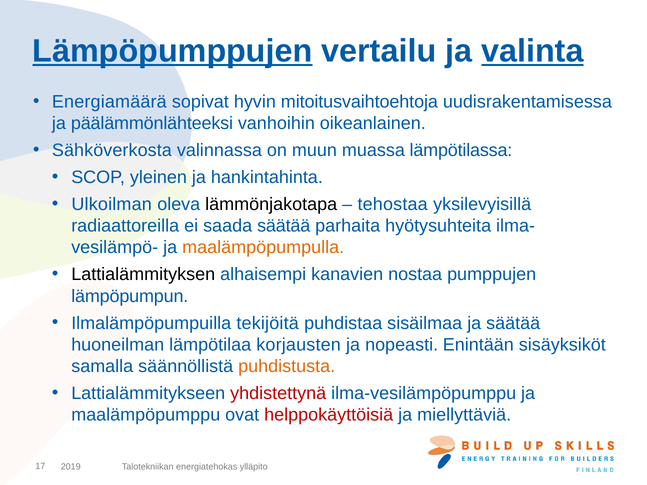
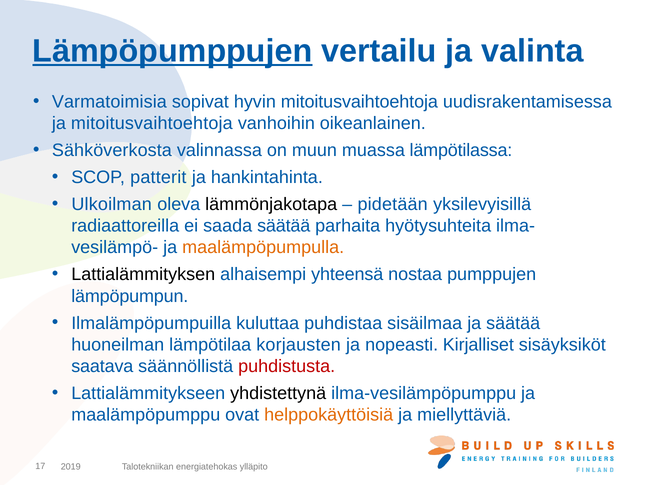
valinta underline: present -> none
Energiamäärä: Energiamäärä -> Varmatoimisia
ja päälämmönlähteeksi: päälämmönlähteeksi -> mitoitusvaihtoehtoja
yleinen: yleinen -> patterit
tehostaa: tehostaa -> pidetään
kanavien: kanavien -> yhteensä
tekijöitä: tekijöitä -> kuluttaa
Enintään: Enintään -> Kirjalliset
samalla: samalla -> saatava
puhdistusta colour: orange -> red
yhdistettynä colour: red -> black
helppokäyttöisiä colour: red -> orange
